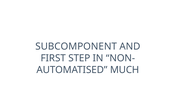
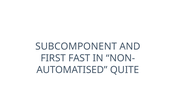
STEP: STEP -> FAST
MUCH: MUCH -> QUITE
